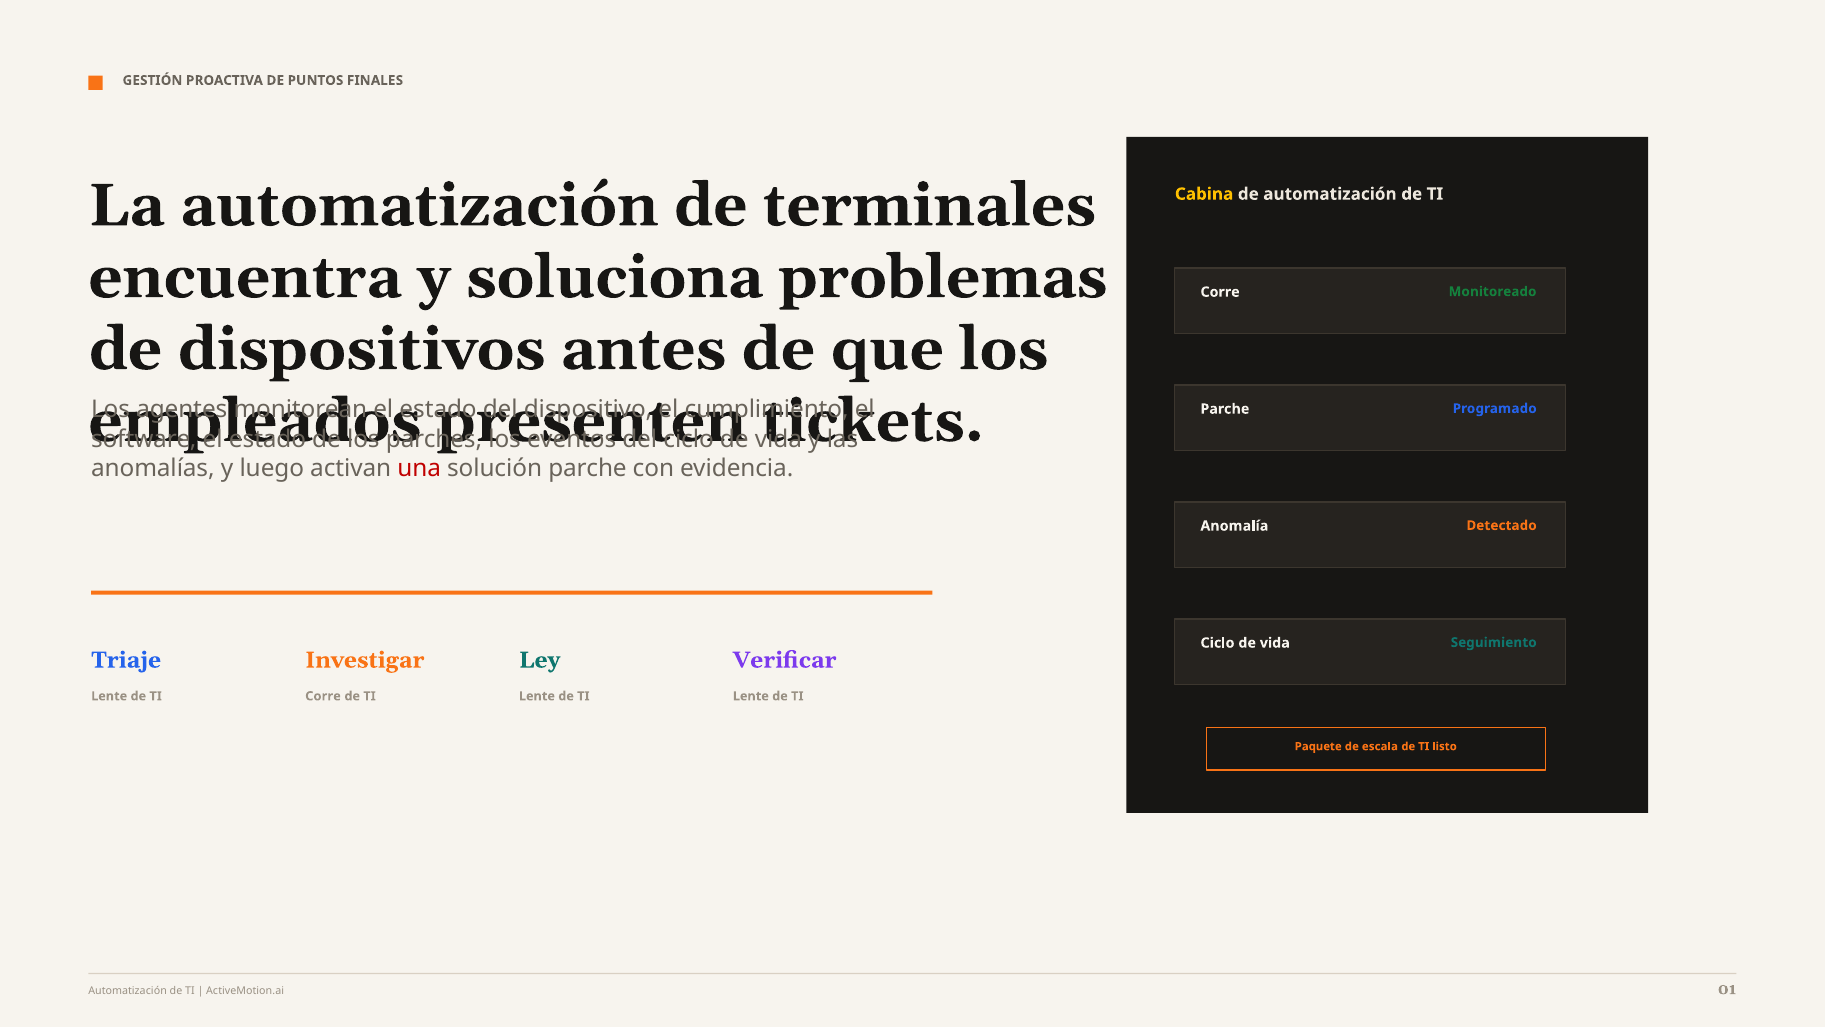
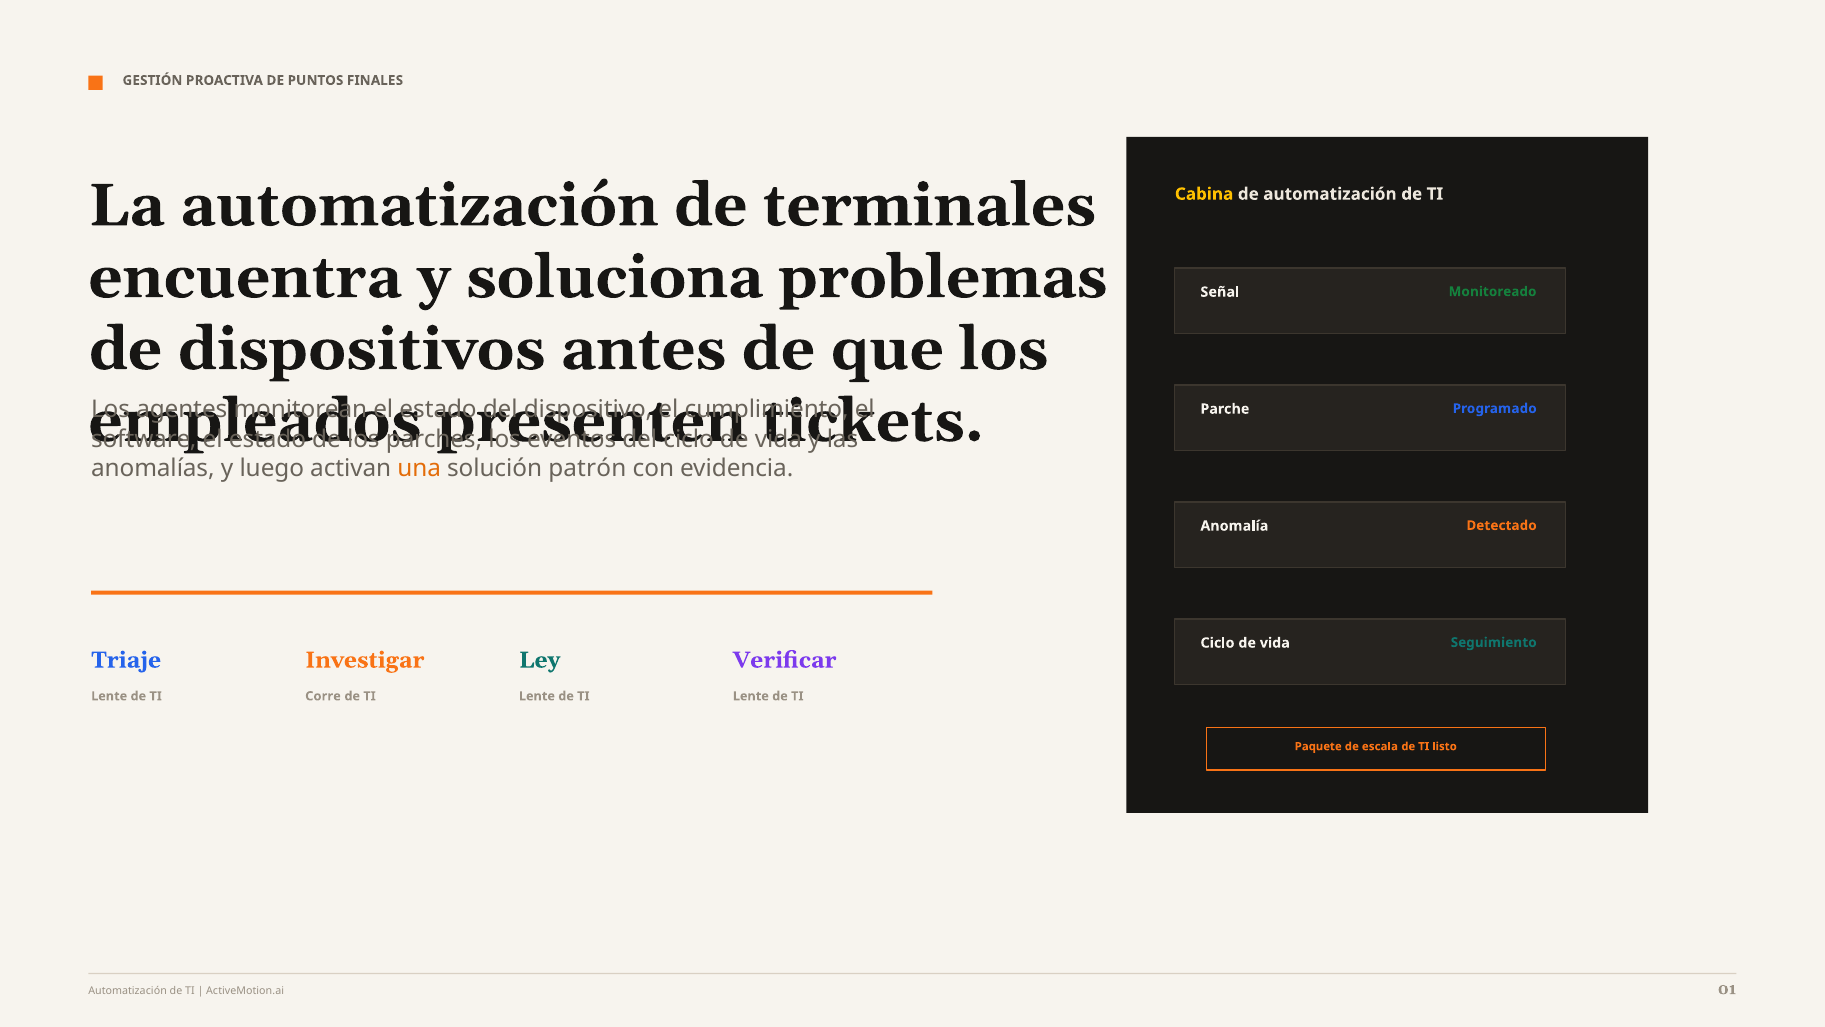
Corre at (1220, 292): Corre -> Señal
una colour: red -> orange
solución parche: parche -> patrón
